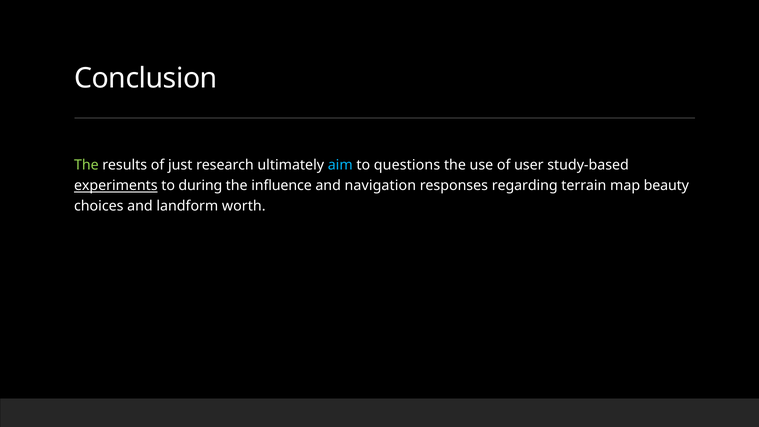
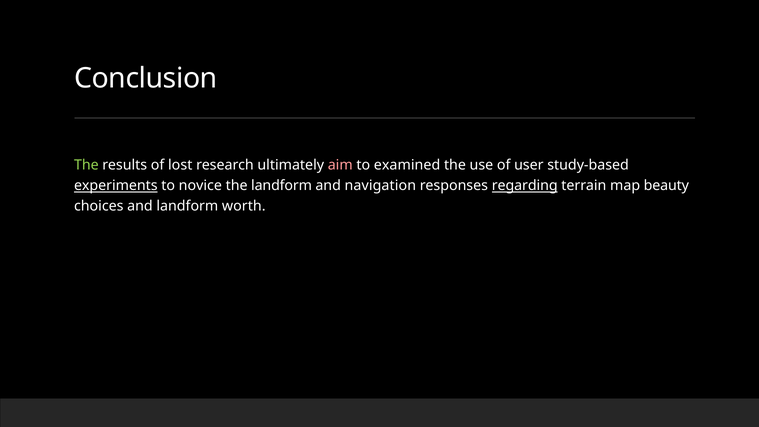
just: just -> lost
aim colour: light blue -> pink
questions: questions -> examined
during: during -> novice
the influence: influence -> landform
regarding underline: none -> present
